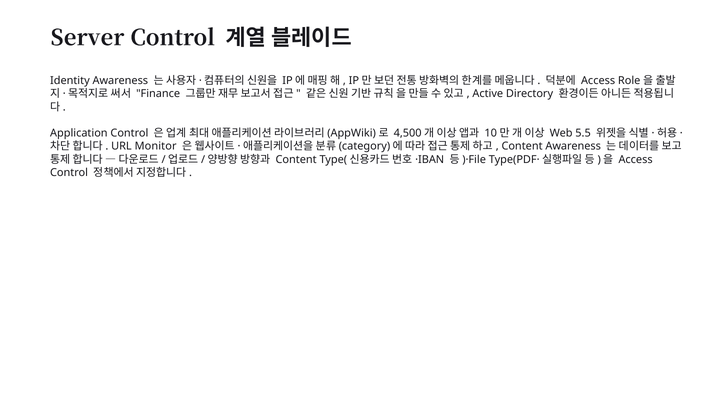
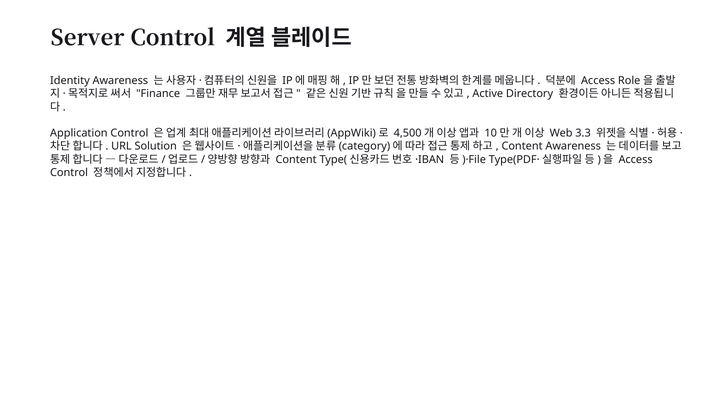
5.5: 5.5 -> 3.3
Monitor: Monitor -> Solution
